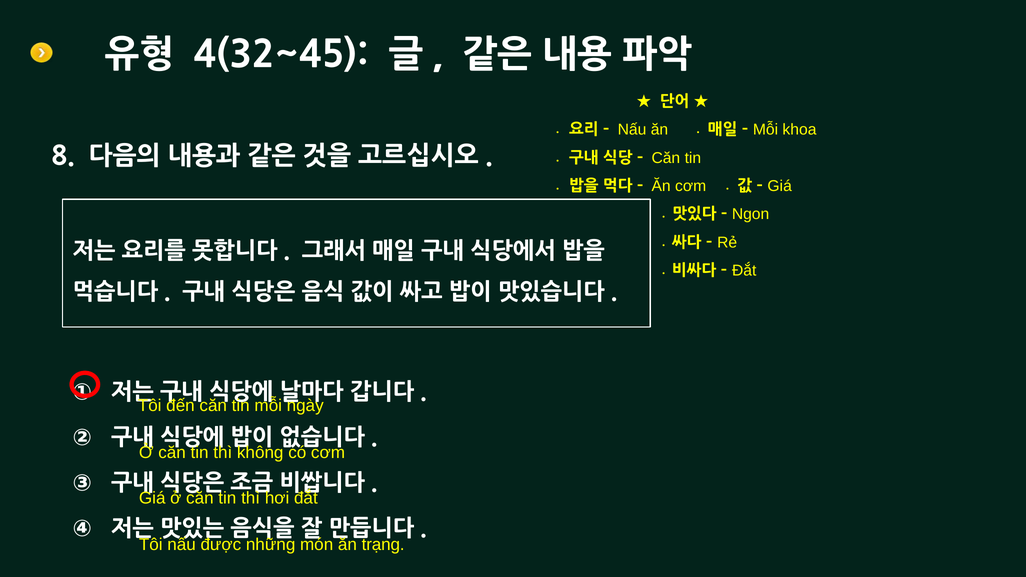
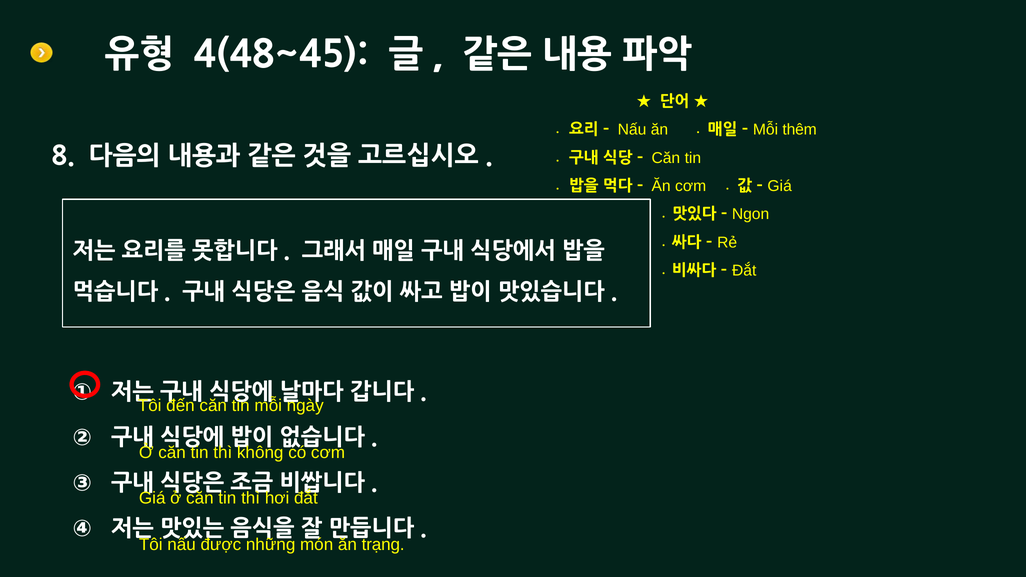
4(32~45: 4(32~45 -> 4(48~45
khoa: khoa -> thêm
